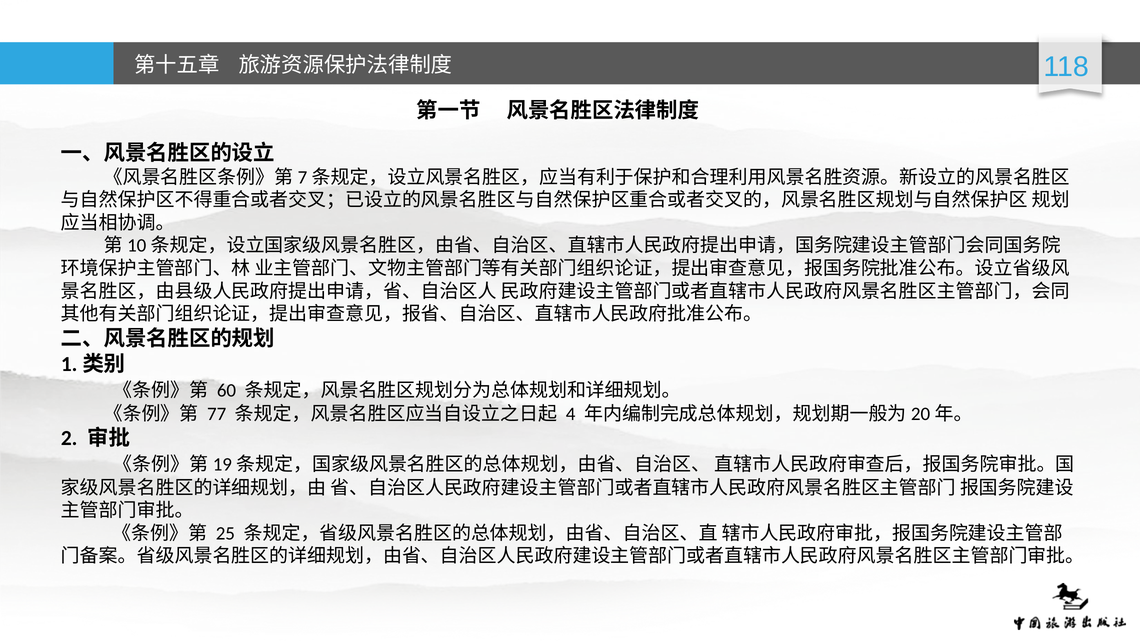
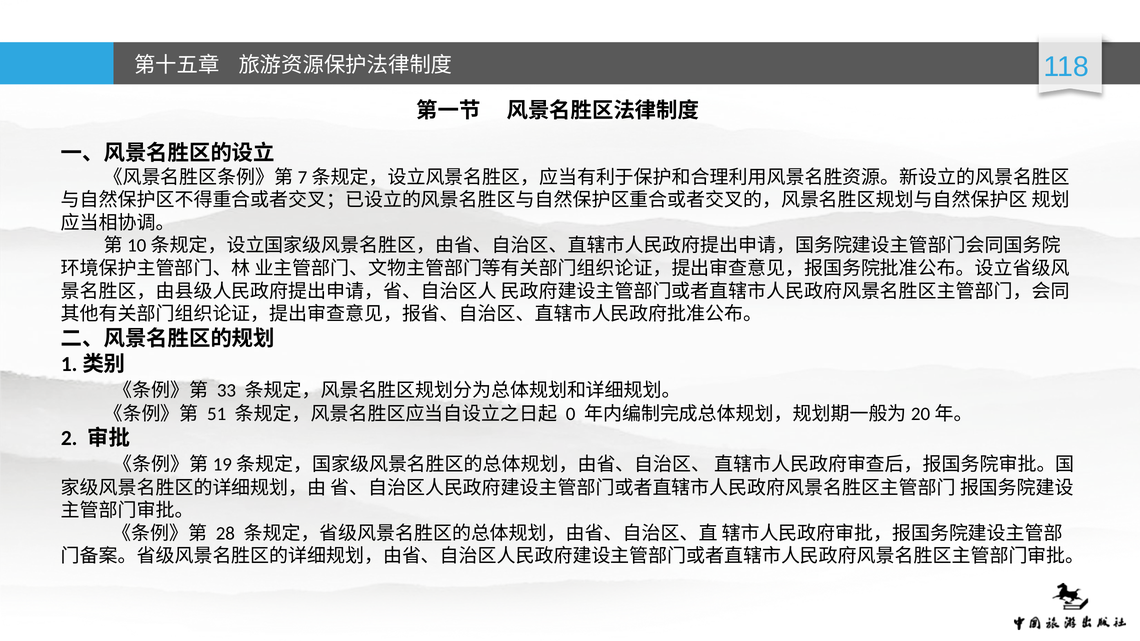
60: 60 -> 33
77: 77 -> 51
4: 4 -> 0
25: 25 -> 28
